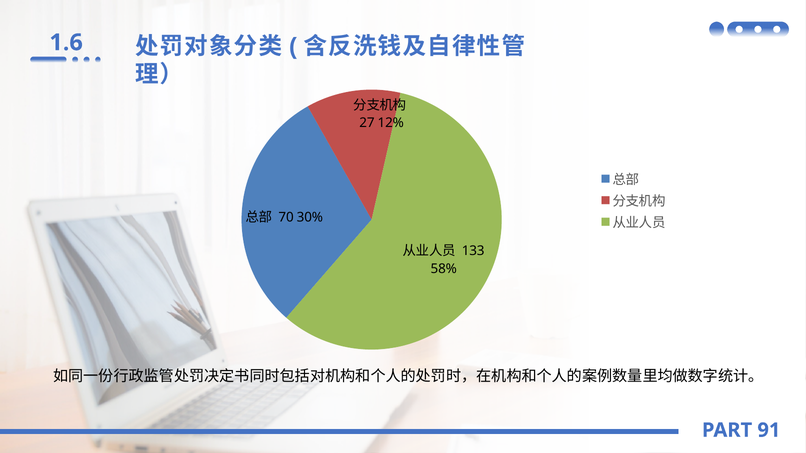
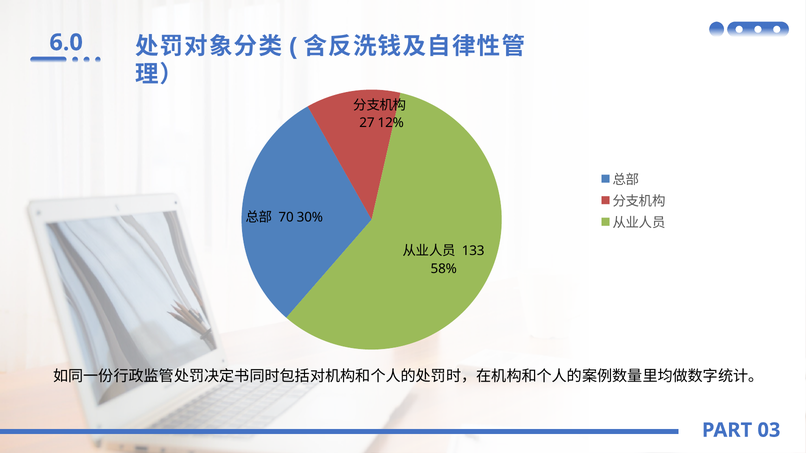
1.6: 1.6 -> 6.0
91: 91 -> 03
